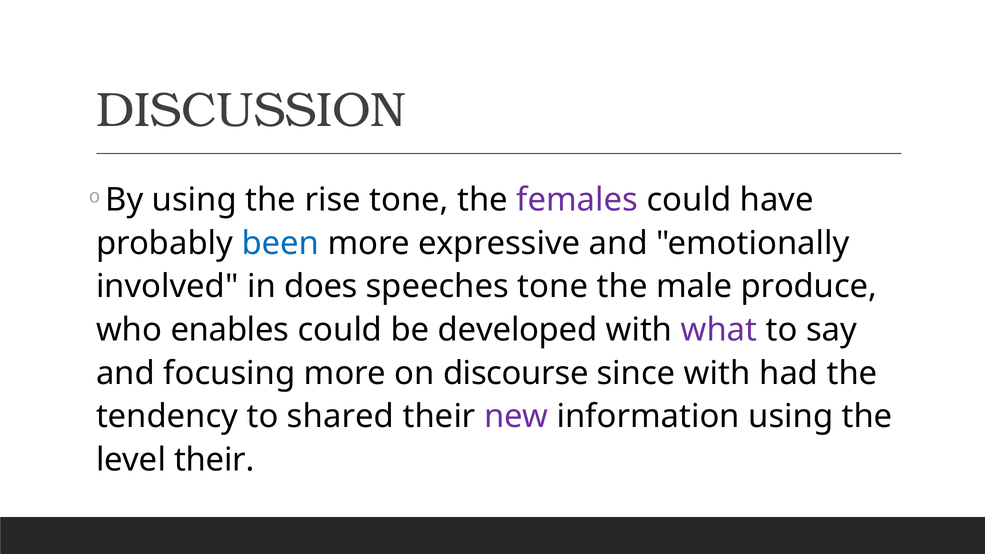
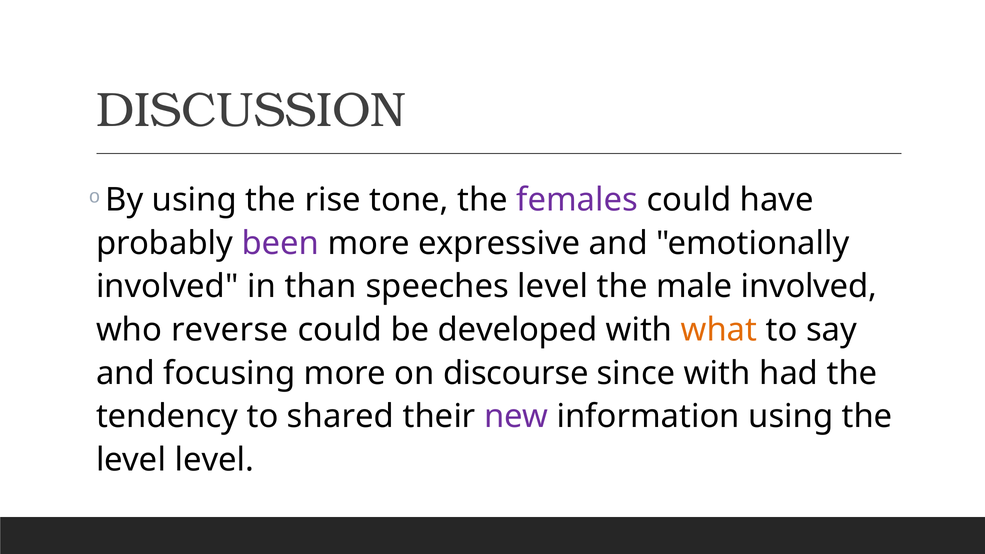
been colour: blue -> purple
does: does -> than
speeches tone: tone -> level
male produce: produce -> involved
enables: enables -> reverse
what colour: purple -> orange
level their: their -> level
